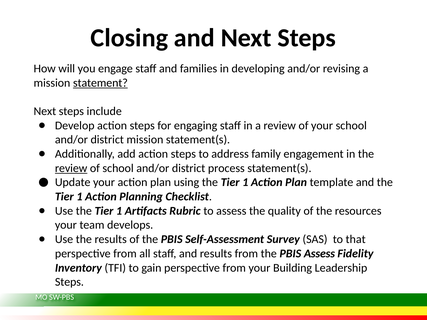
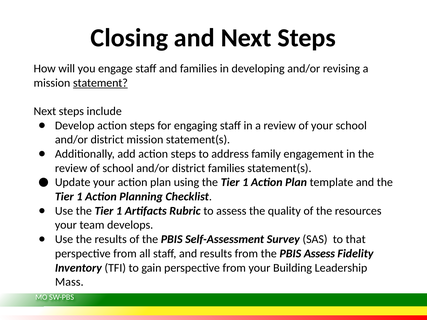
review at (71, 168) underline: present -> none
district process: process -> families
Steps at (69, 282): Steps -> Mass
